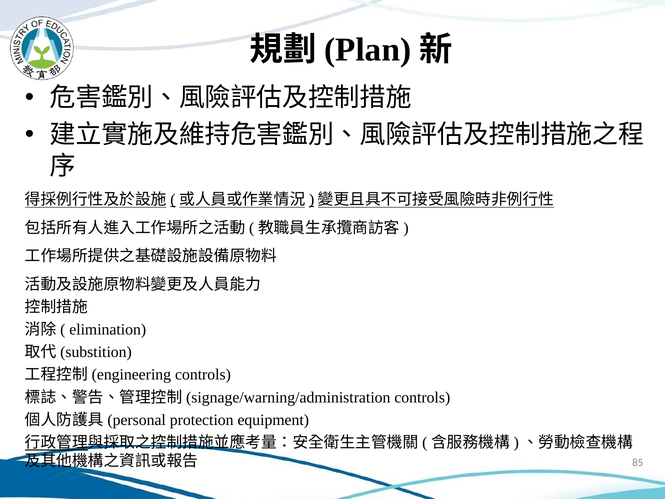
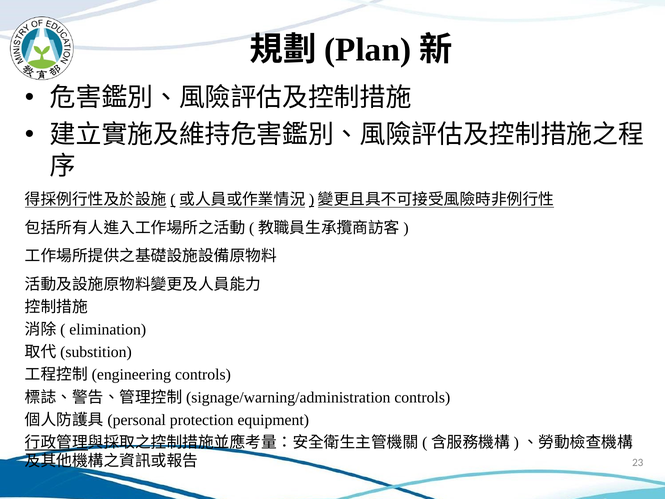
85: 85 -> 23
